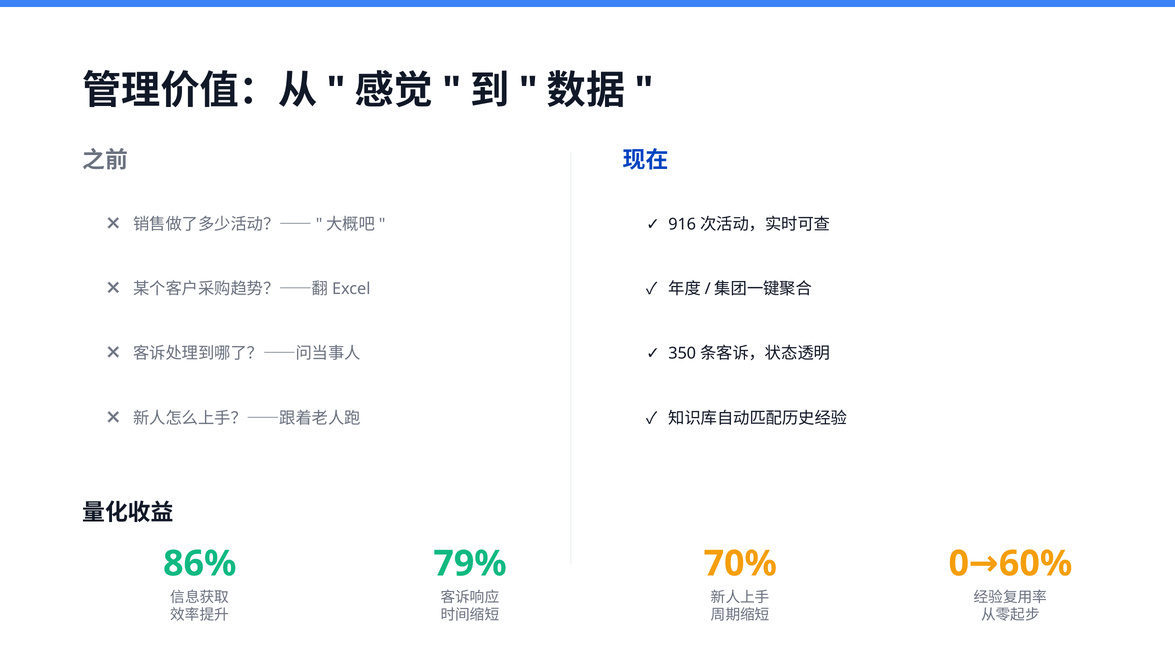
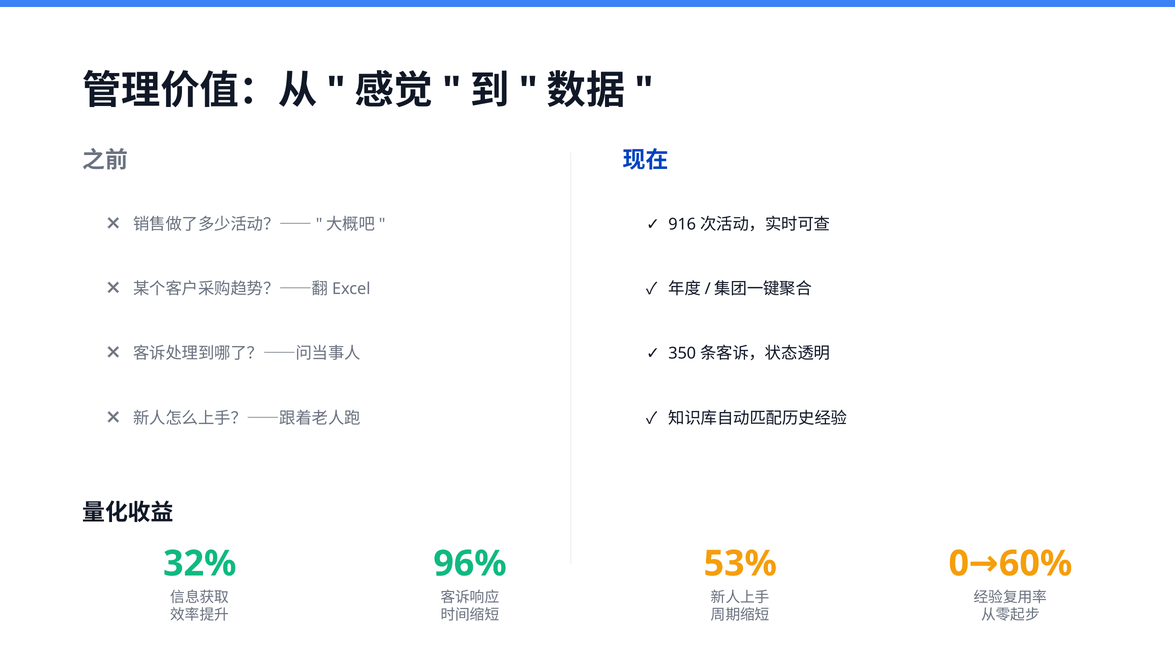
86%: 86% -> 32%
79%: 79% -> 96%
70%: 70% -> 53%
